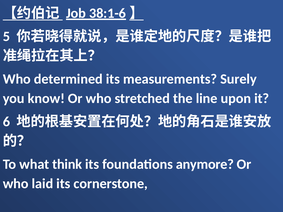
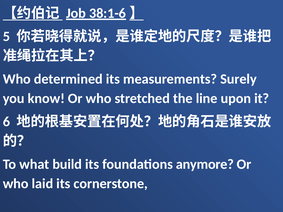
think: think -> build
